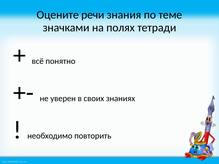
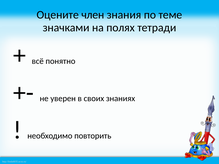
речи: речи -> член
